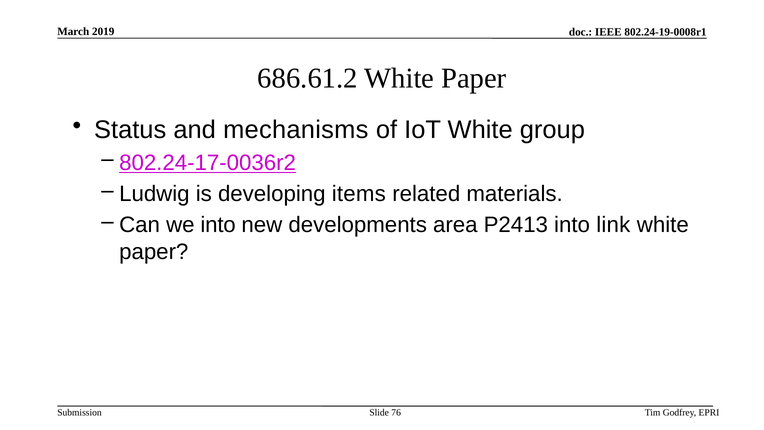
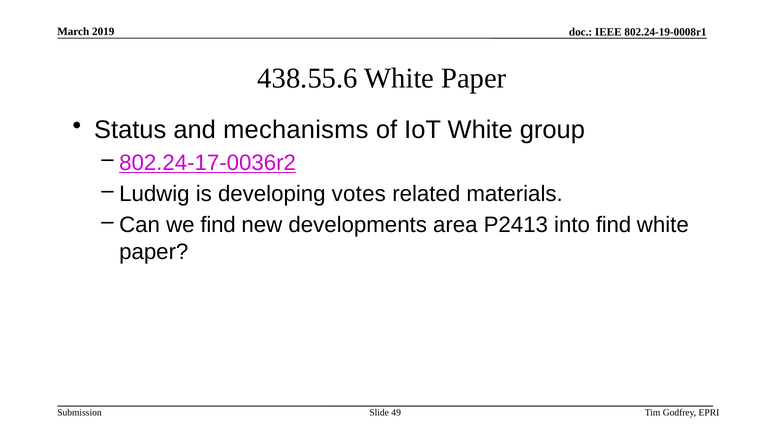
686.61.2: 686.61.2 -> 438.55.6
items: items -> votes
we into: into -> find
into link: link -> find
76: 76 -> 49
